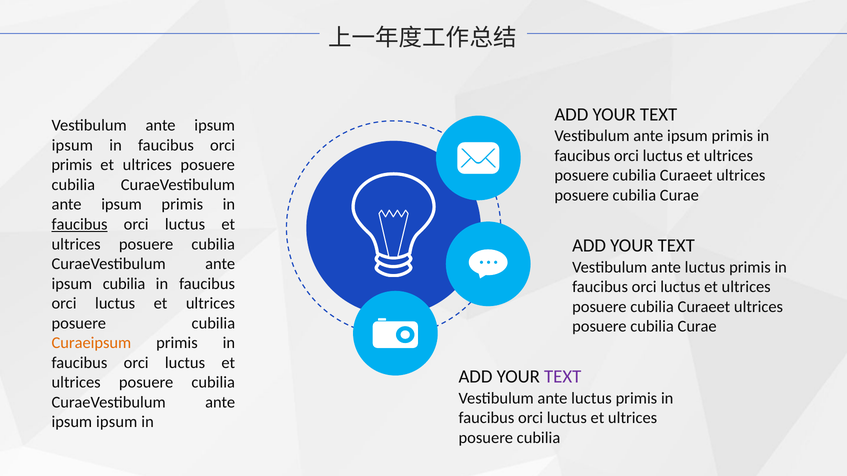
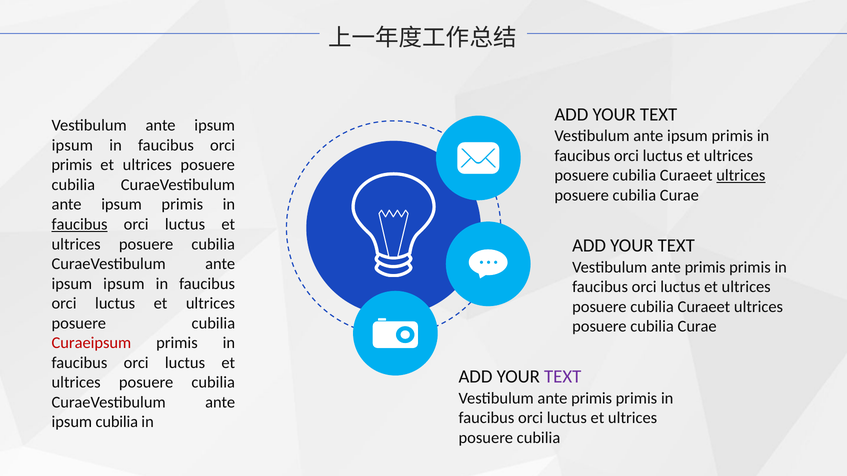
ultrices at (741, 176) underline: none -> present
luctus at (705, 267): luctus -> primis
cubilia at (124, 284): cubilia -> ipsum
Curaeipsum colour: orange -> red
luctus at (591, 398): luctus -> primis
ipsum at (117, 422): ipsum -> cubilia
